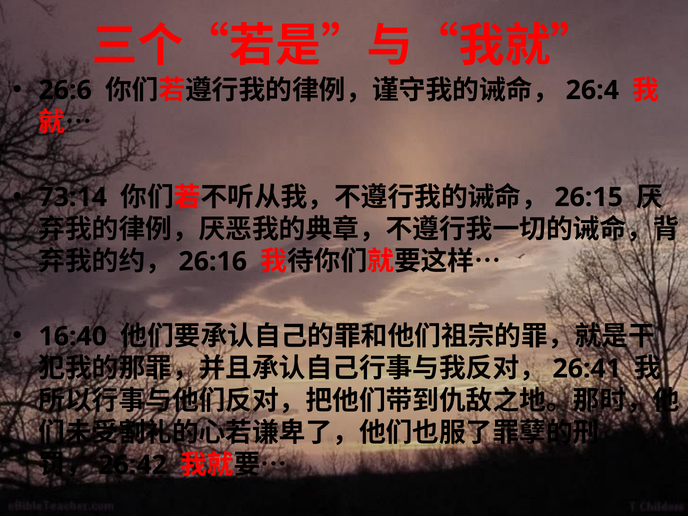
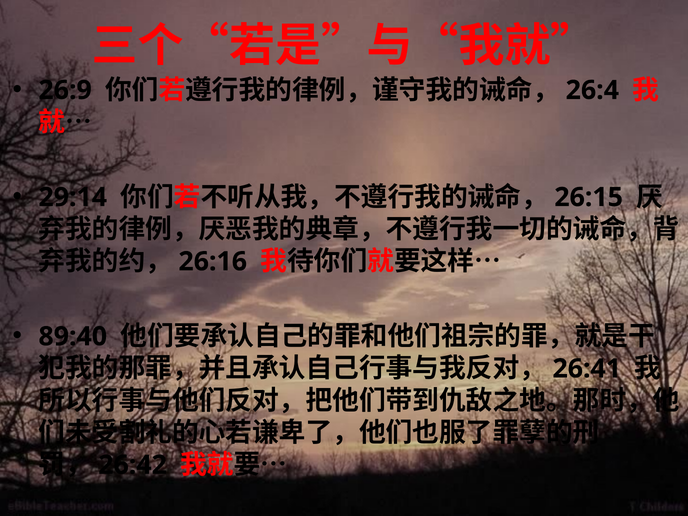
26:6: 26:6 -> 26:9
73:14: 73:14 -> 29:14
16:40: 16:40 -> 89:40
